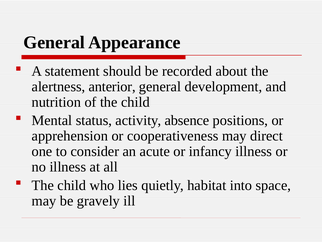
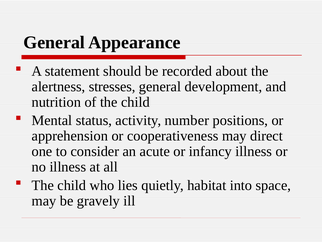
anterior: anterior -> stresses
absence: absence -> number
